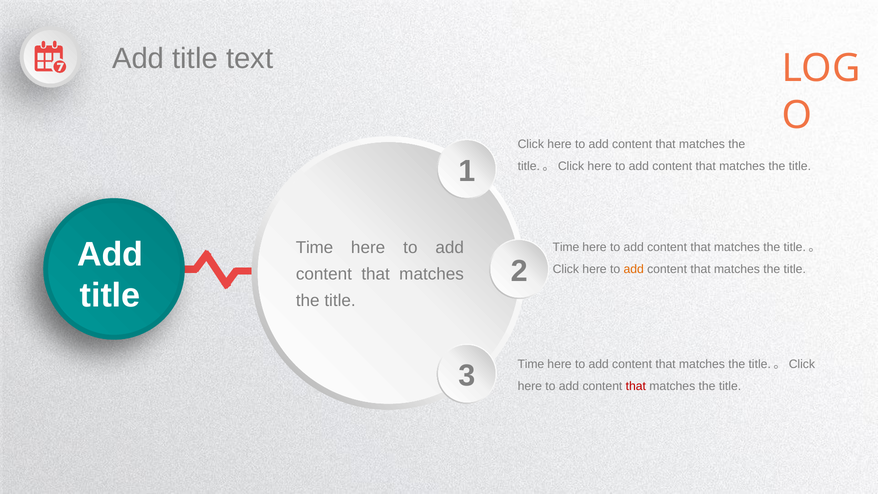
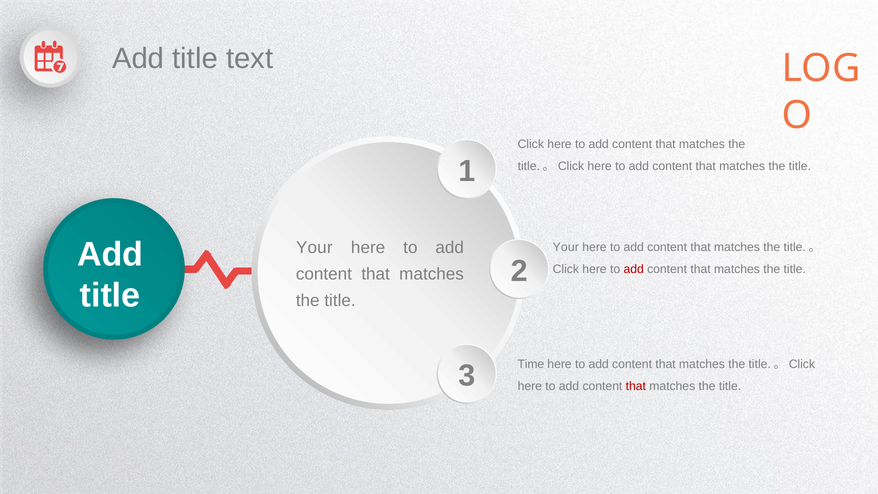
Time at (314, 247): Time -> Your
Time at (566, 247): Time -> Your
add at (634, 269) colour: orange -> red
